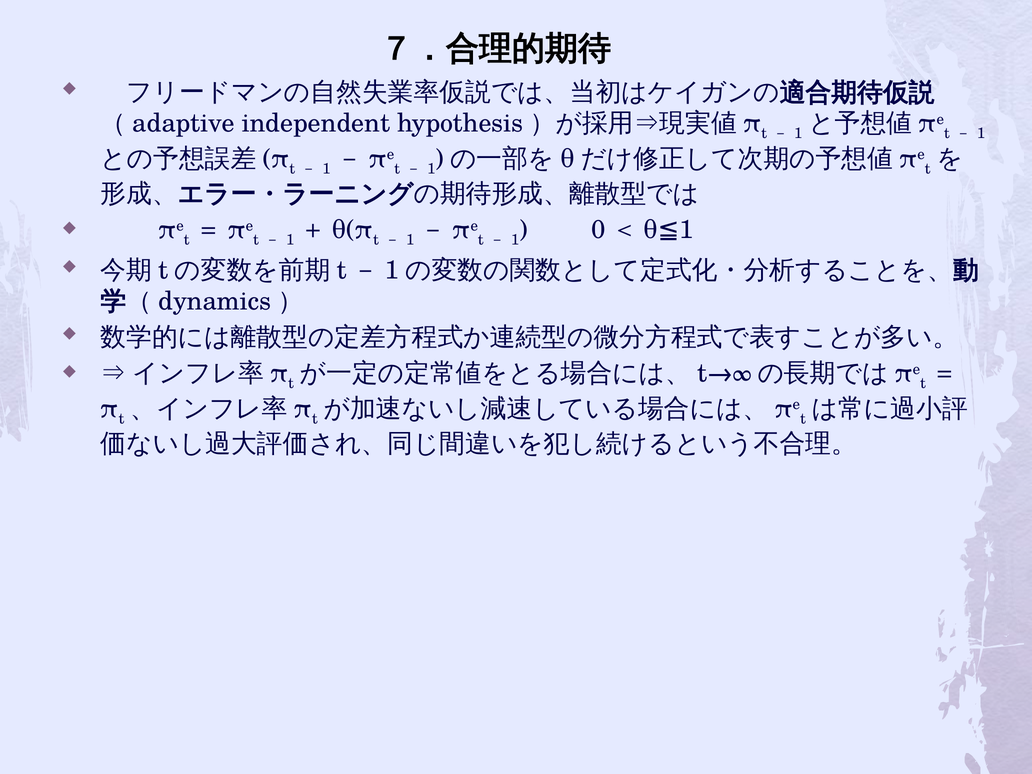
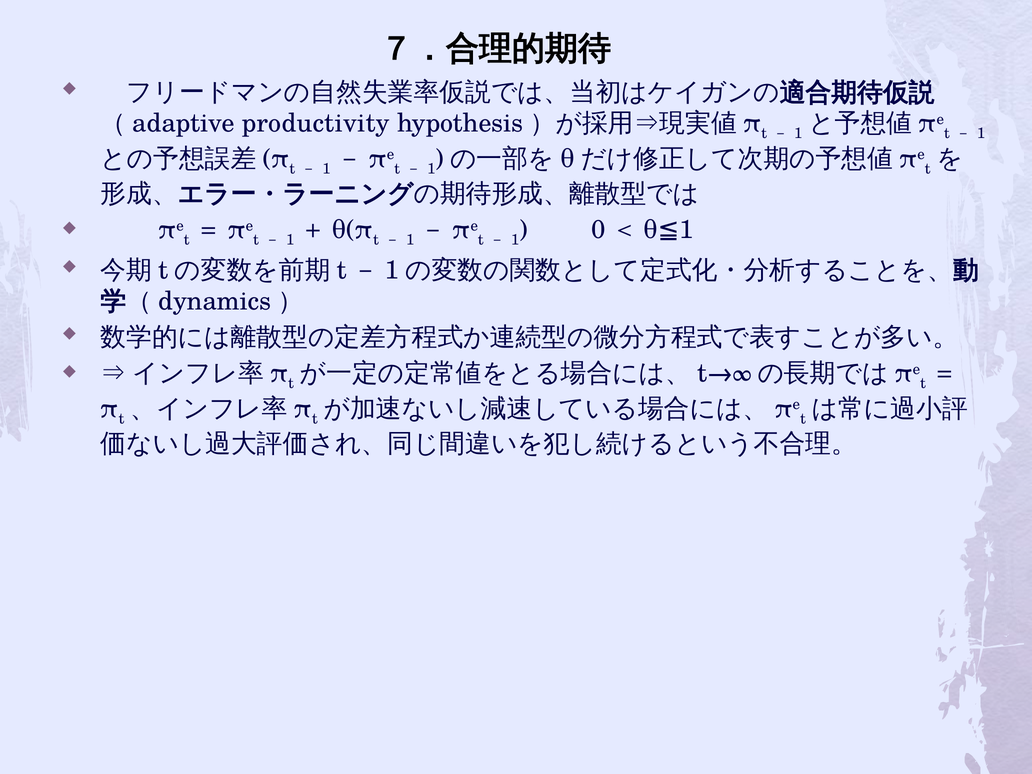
independent: independent -> productivity
